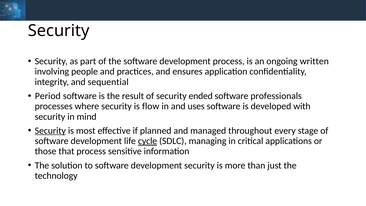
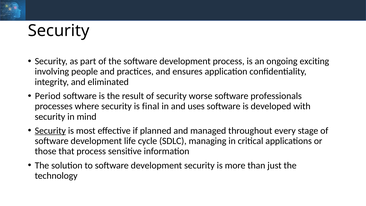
written: written -> exciting
sequential: sequential -> eliminated
ended: ended -> worse
flow: flow -> final
cycle underline: present -> none
